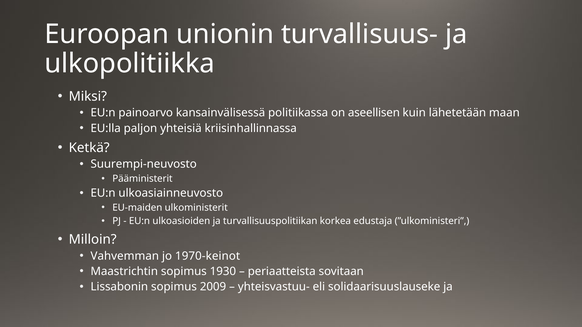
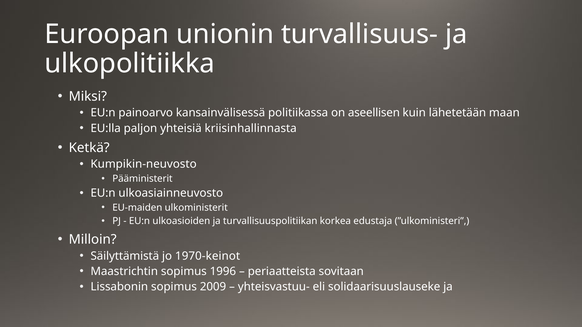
kriisinhallinnassa: kriisinhallinnassa -> kriisinhallinnasta
Suurempi-neuvosto: Suurempi-neuvosto -> Kumpikin-neuvosto
Vahvemman: Vahvemman -> Säilyttämistä
1930: 1930 -> 1996
